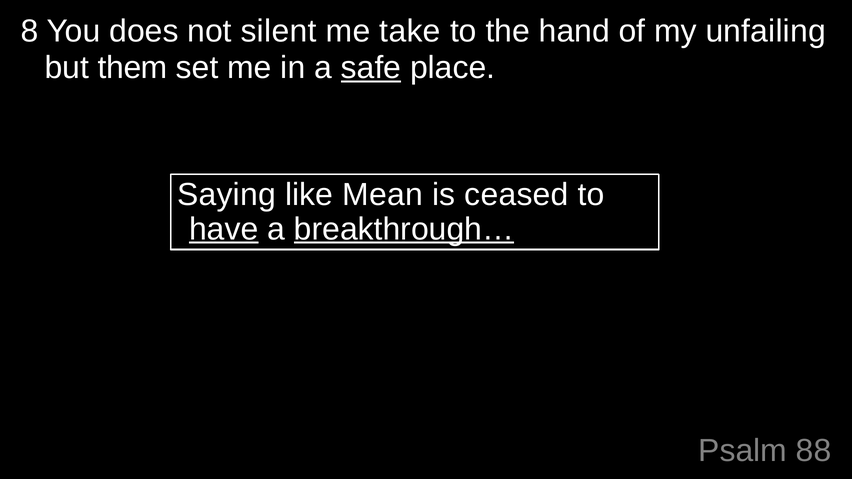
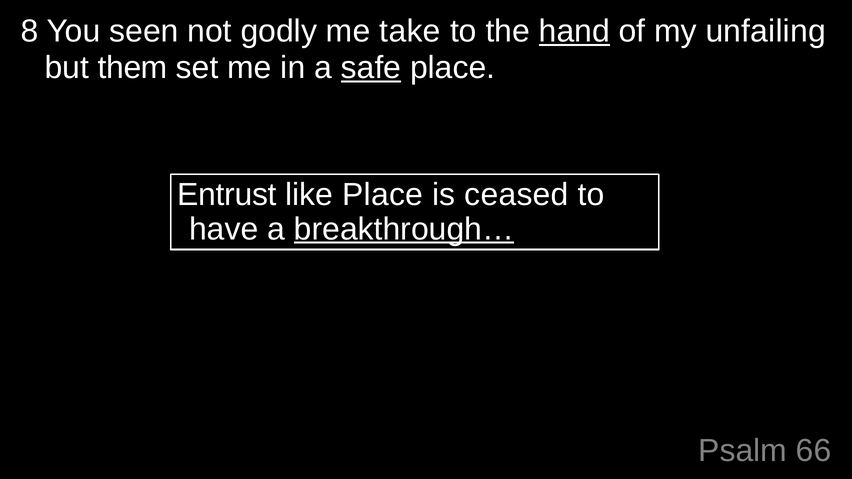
does: does -> seen
silent: silent -> godly
hand underline: none -> present
Saying: Saying -> Entrust
like Mean: Mean -> Place
have underline: present -> none
88: 88 -> 66
